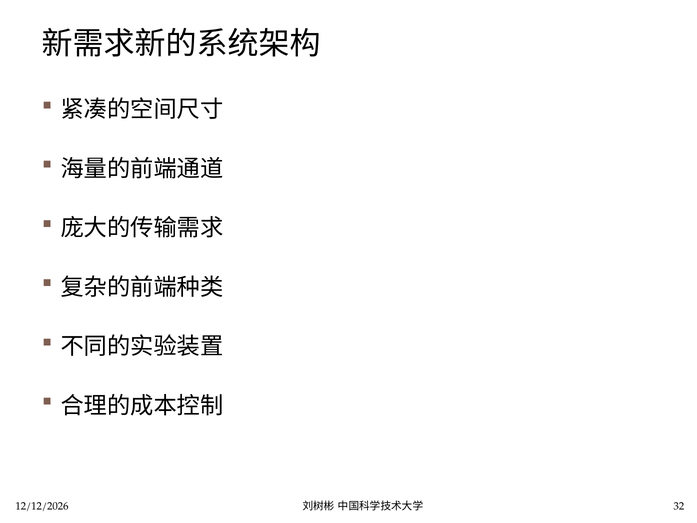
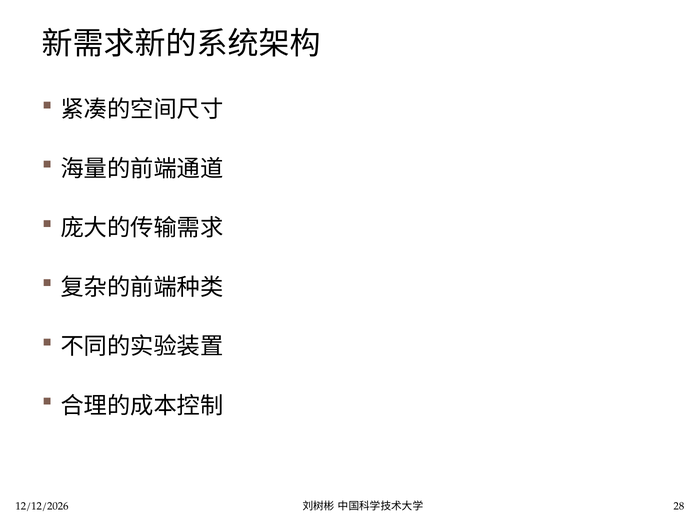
32: 32 -> 28
